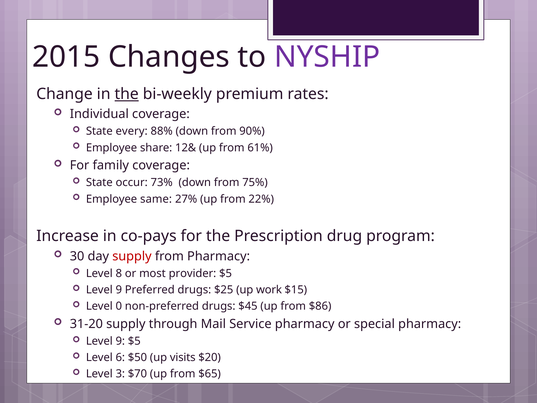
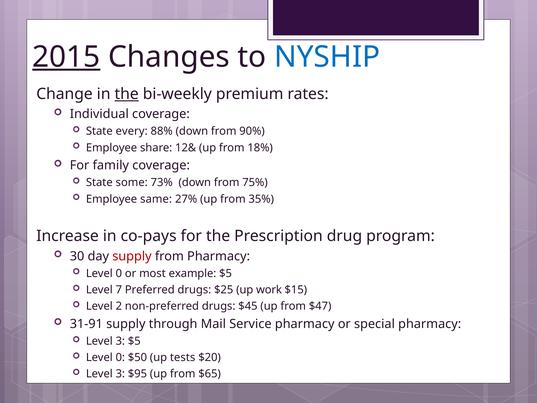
2015 underline: none -> present
NYSHIP colour: purple -> blue
61%: 61% -> 18%
occur: occur -> some
22%: 22% -> 35%
8 at (119, 273): 8 -> 0
provider: provider -> example
9 at (119, 290): 9 -> 7
0: 0 -> 2
$86: $86 -> $47
31-20: 31-20 -> 31-91
9 at (120, 341): 9 -> 3
6 at (120, 357): 6 -> 0
visits: visits -> tests
$70: $70 -> $95
